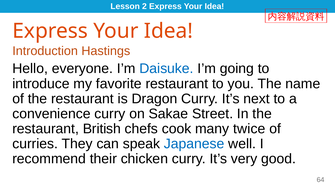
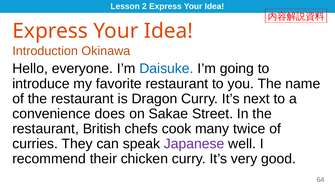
Hastings: Hastings -> Okinawa
convenience curry: curry -> does
Japanese colour: blue -> purple
